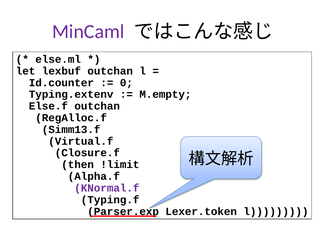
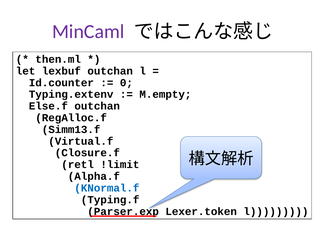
else.ml: else.ml -> then.ml
then: then -> retl
KNormal.f colour: purple -> blue
